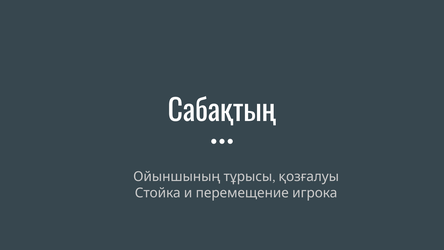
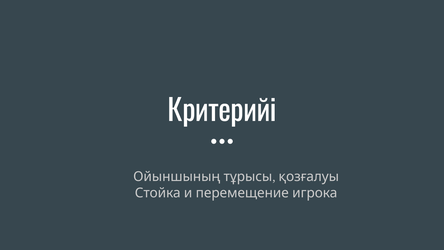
Сабақтың: Сабақтың -> Критерийі
